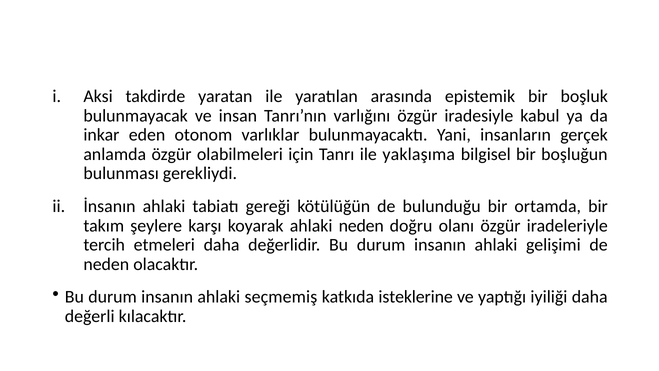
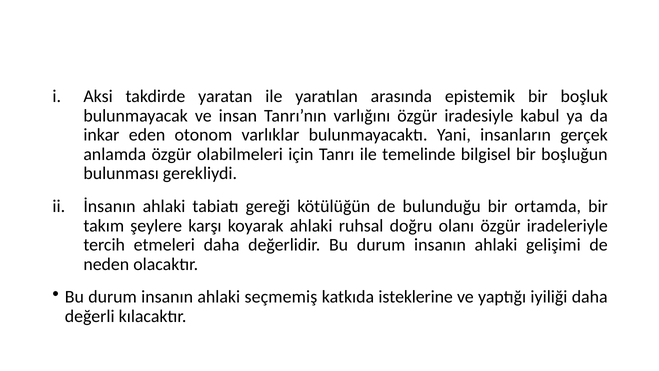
yaklaşıma: yaklaşıma -> temelinde
ahlaki neden: neden -> ruhsal
